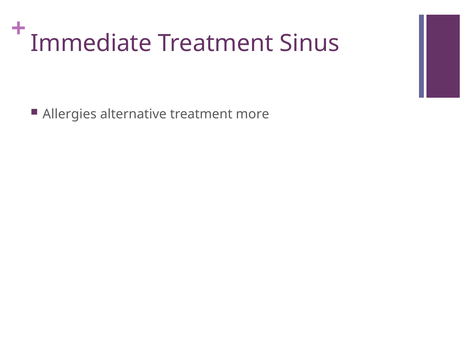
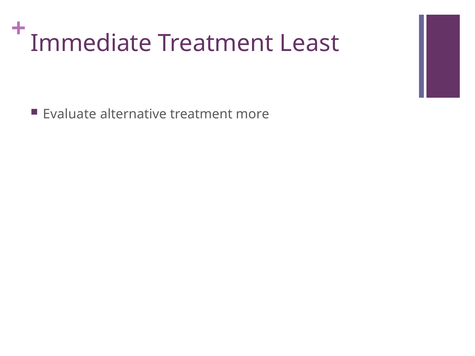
Sinus: Sinus -> Least
Allergies: Allergies -> Evaluate
